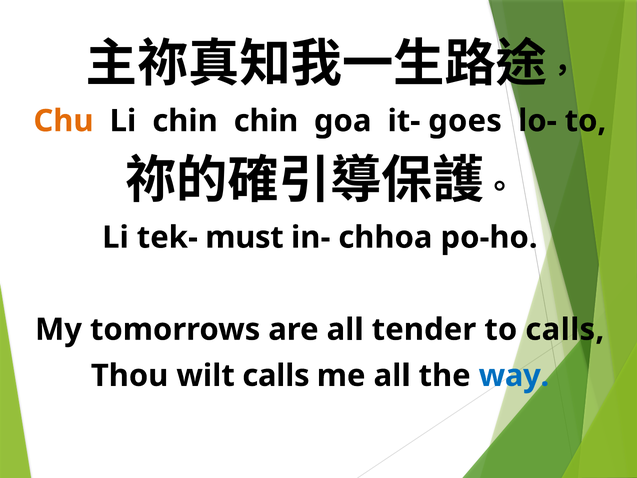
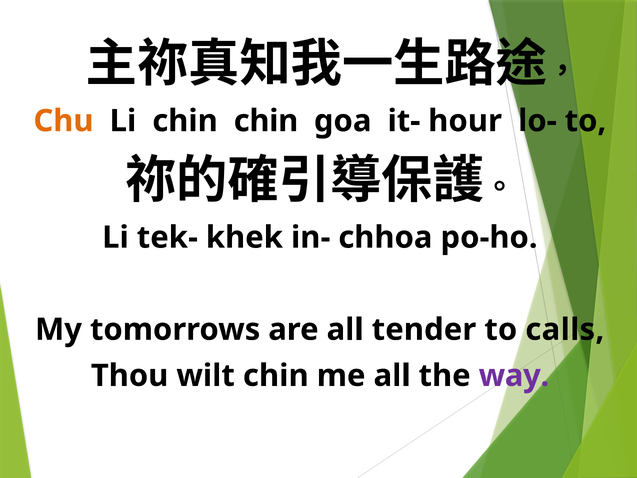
goes: goes -> hour
must: must -> khek
wilt calls: calls -> chin
way colour: blue -> purple
